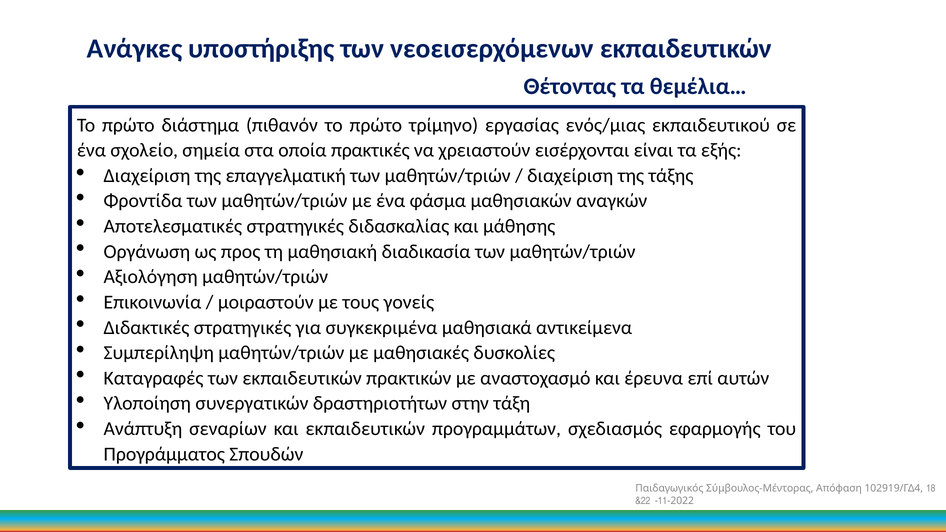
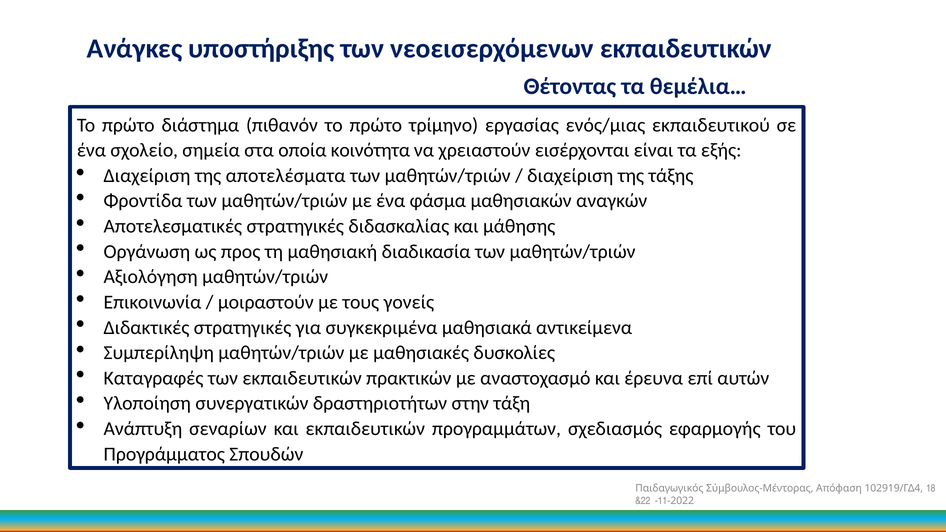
πρακτικές: πρακτικές -> κοινότητα
επαγγελματική: επαγγελματική -> αποτελέσματα
